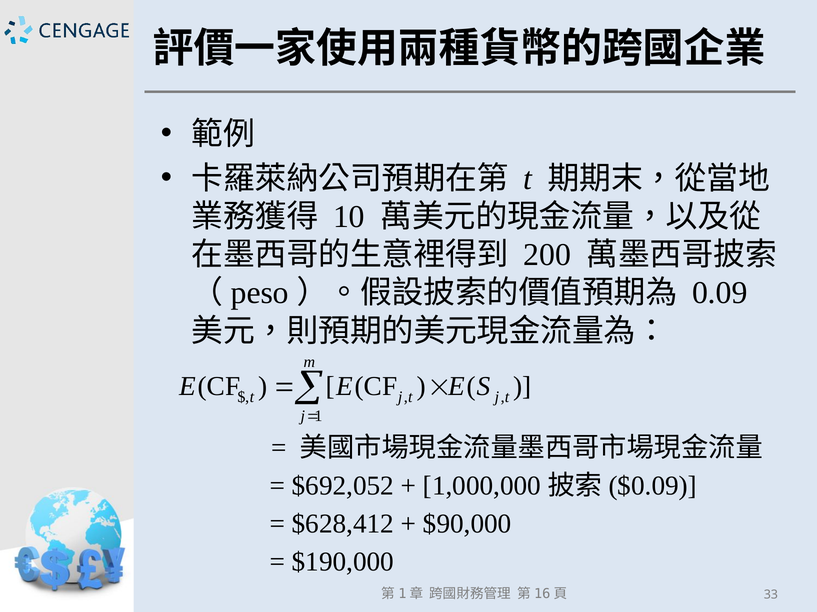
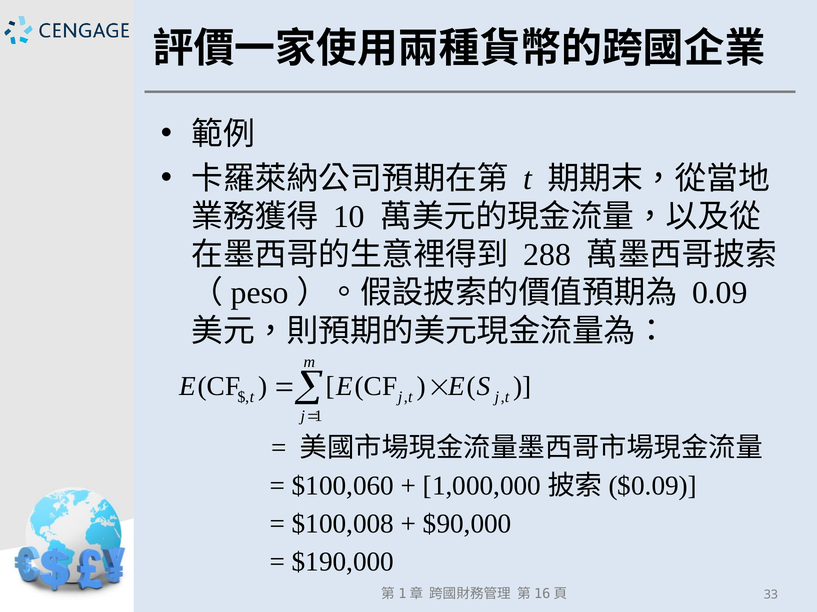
200: 200 -> 288
$692,052: $692,052 -> $100,060
$628,412: $628,412 -> $100,008
